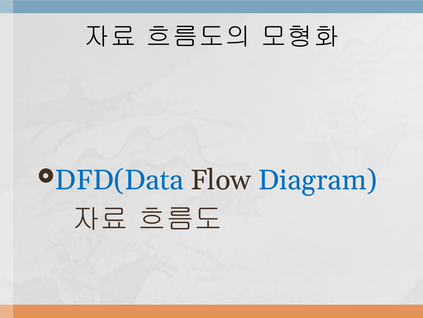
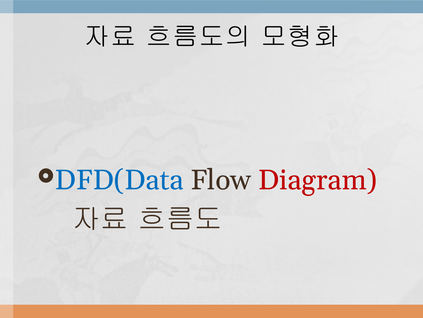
Diagram colour: blue -> red
